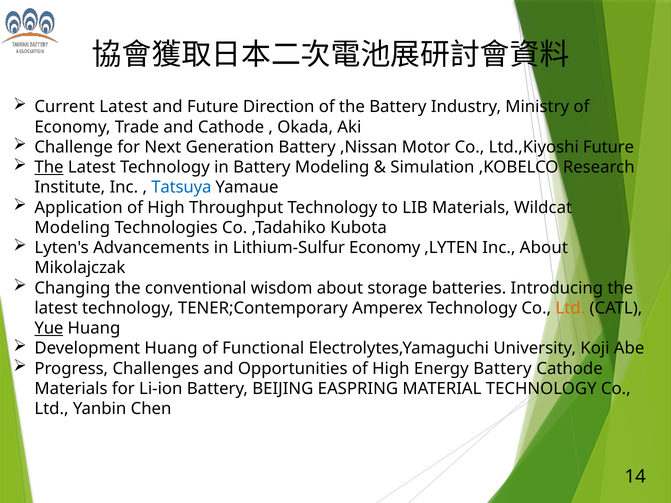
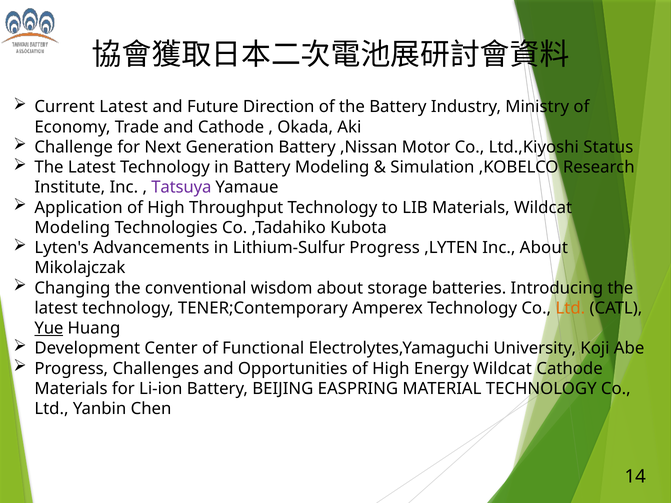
Ltd.,Kiyoshi Future: Future -> Status
The at (49, 167) underline: present -> none
Tatsuya colour: blue -> purple
Lithium-Sulfur Economy: Economy -> Progress
Development Huang: Huang -> Center
Energy Battery: Battery -> Wildcat
